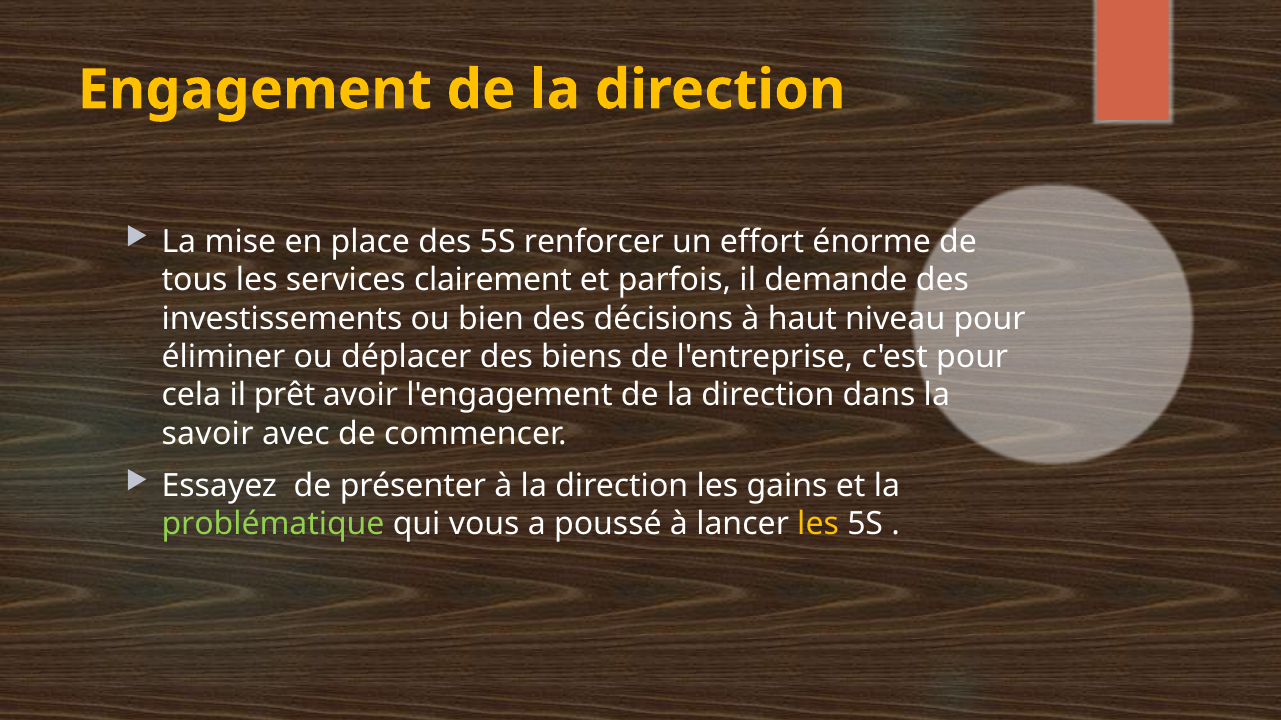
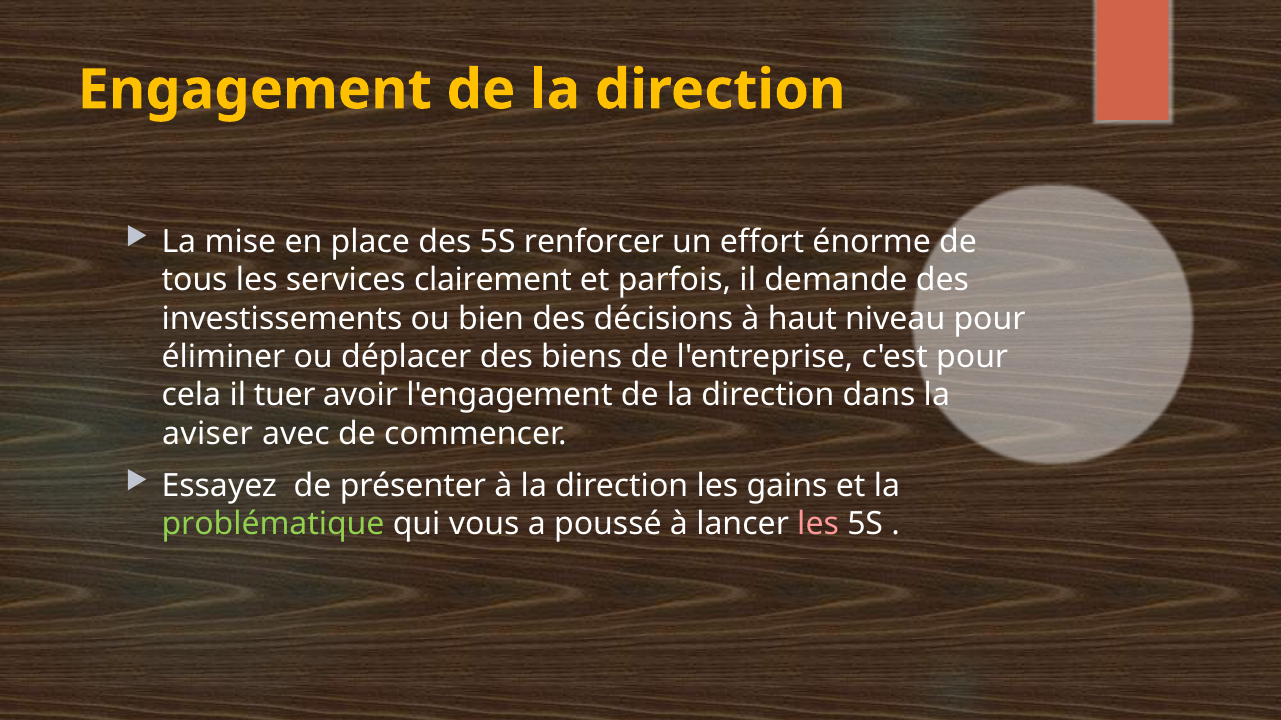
prêt: prêt -> tuer
savoir: savoir -> aviser
les at (818, 524) colour: yellow -> pink
